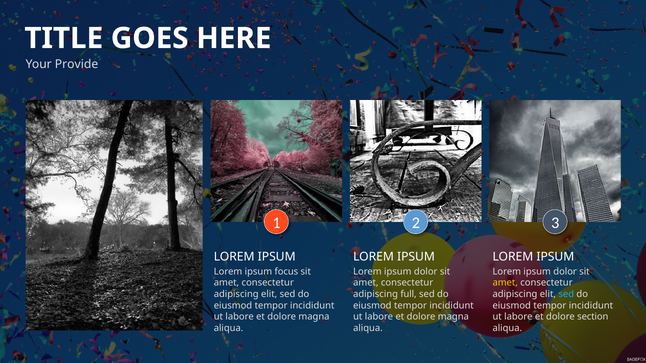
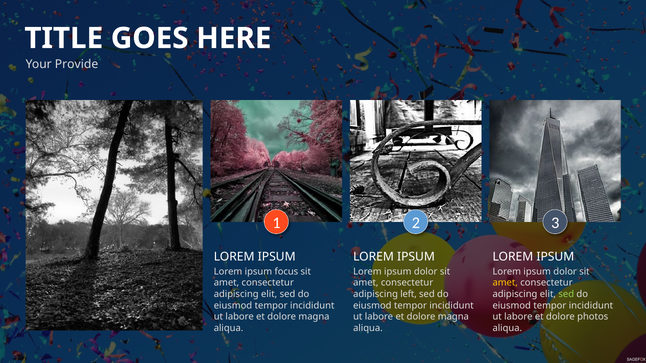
full: full -> left
sed at (566, 294) colour: light blue -> light green
section: section -> photos
